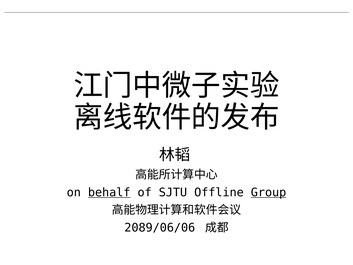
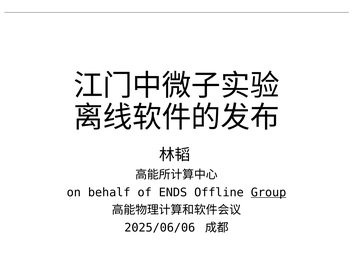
behalf underline: present -> none
SJTU: SJTU -> ENDS
2089/06/06: 2089/06/06 -> 2025/06/06
